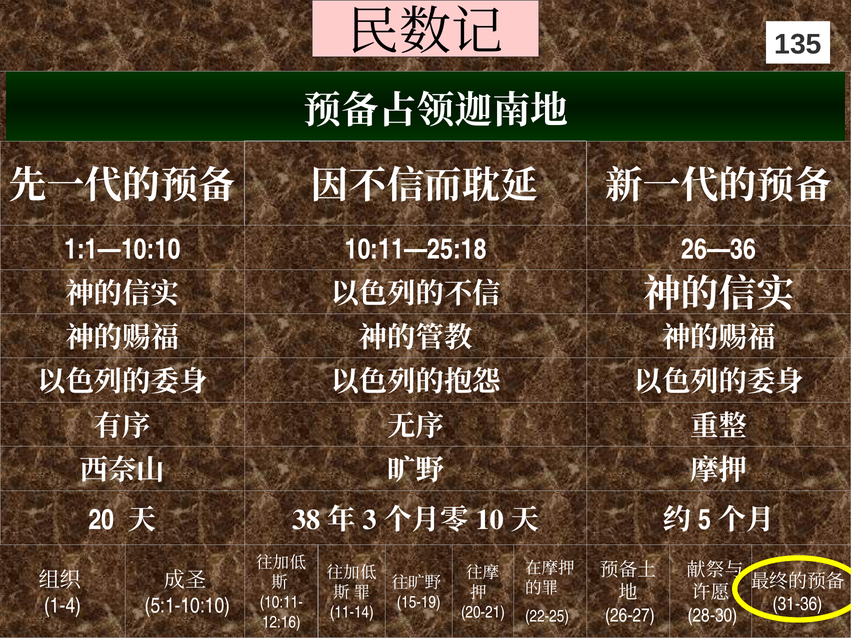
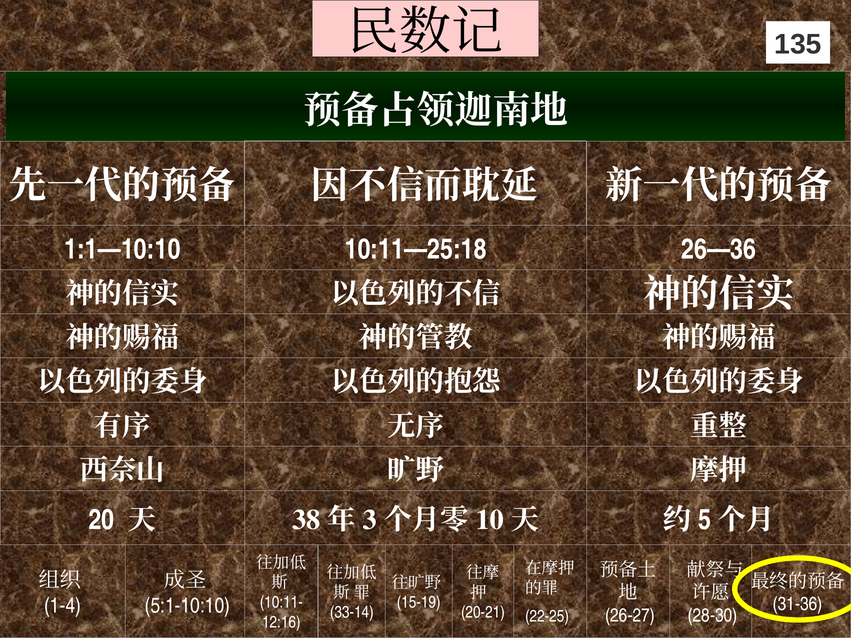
11-14: 11-14 -> 33-14
